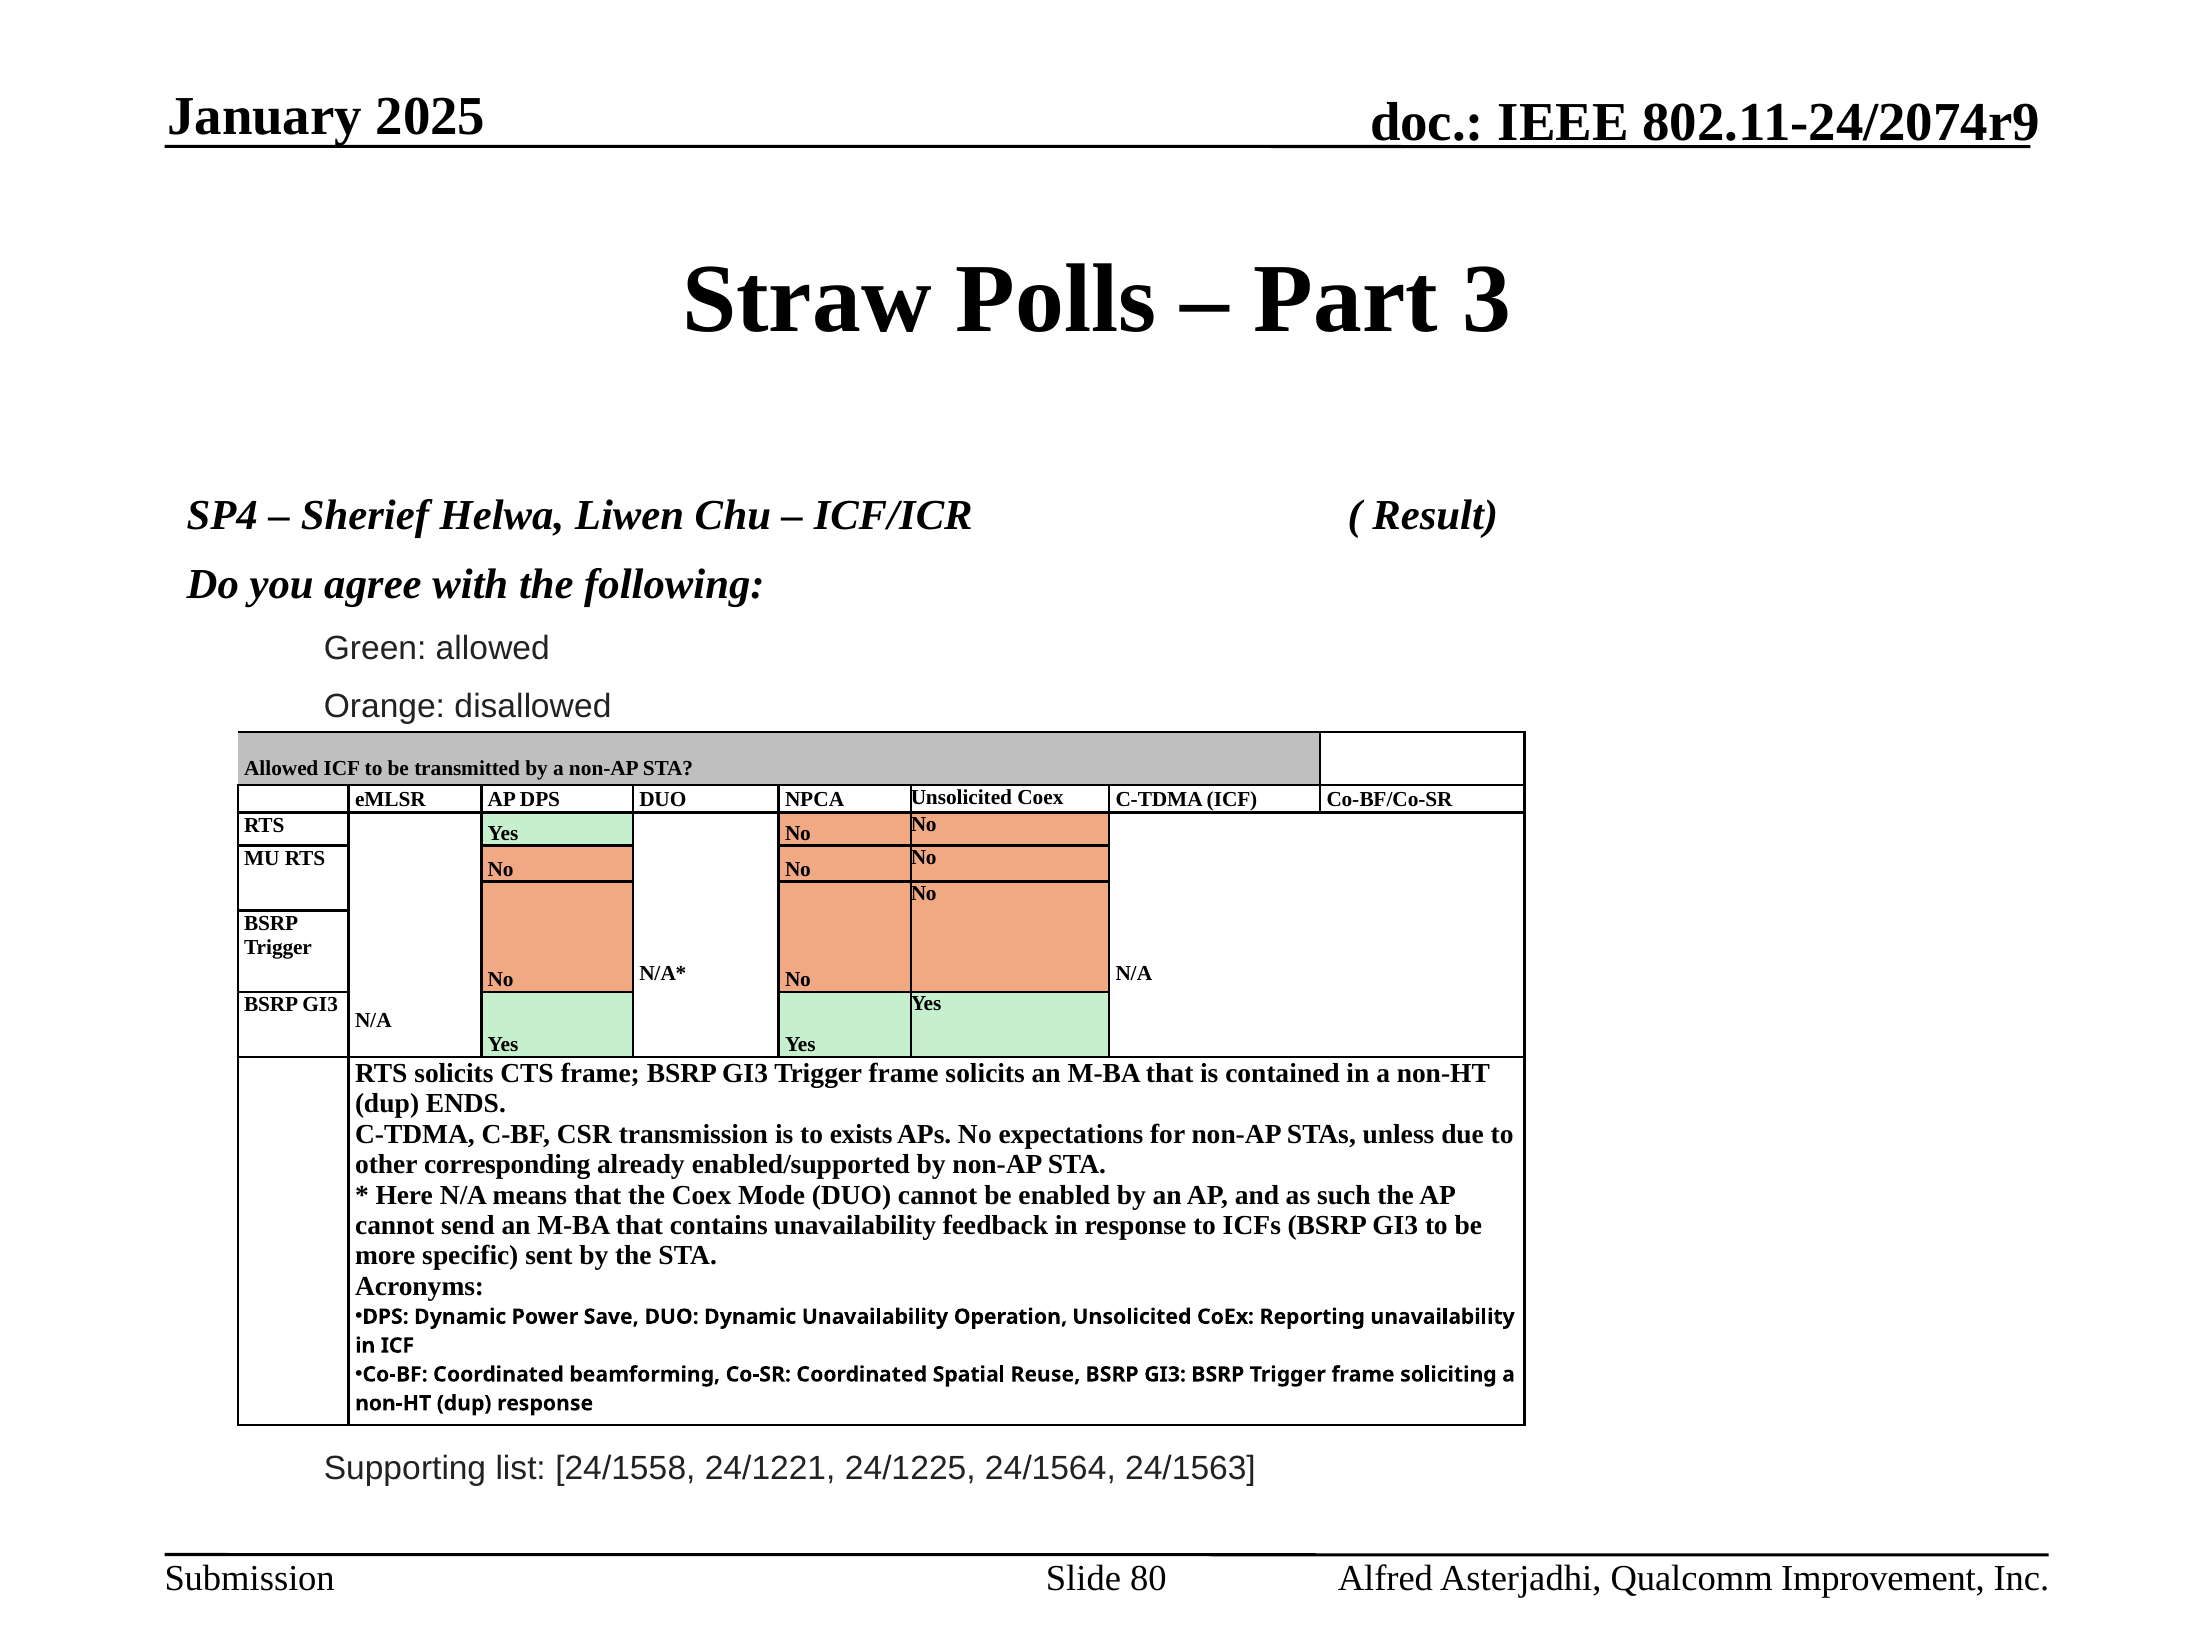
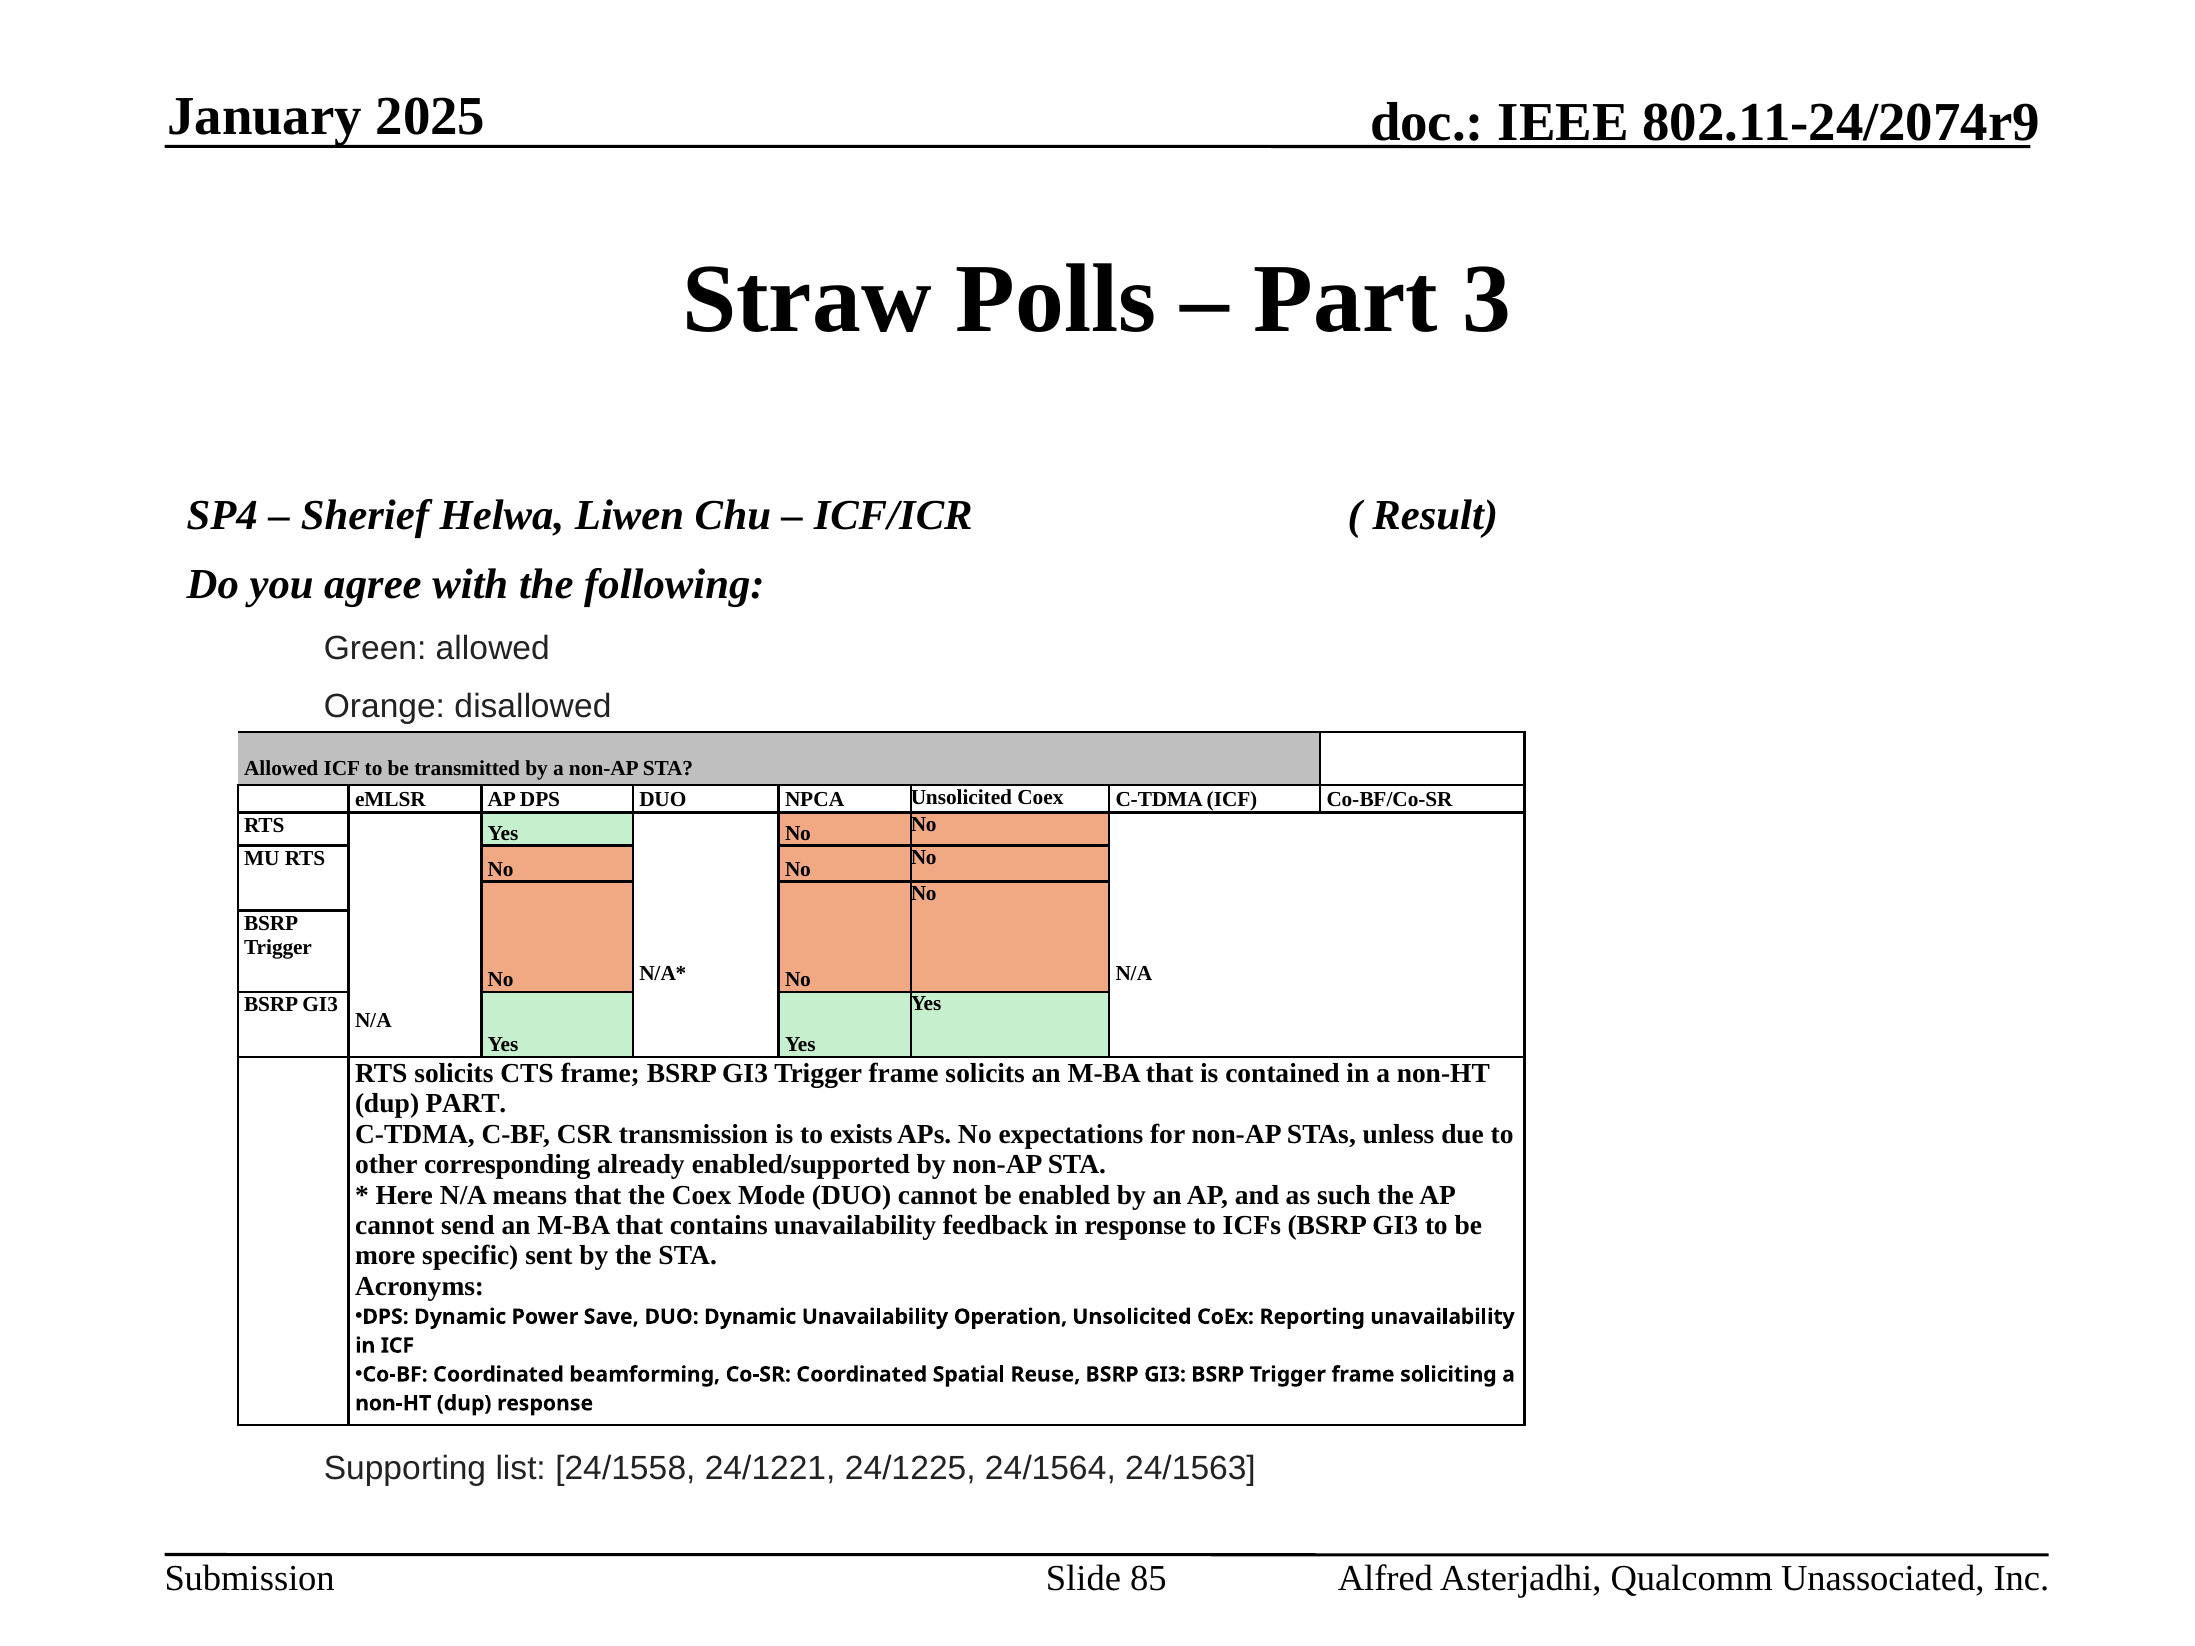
dup ENDS: ENDS -> PART
80: 80 -> 85
Improvement: Improvement -> Unassociated
